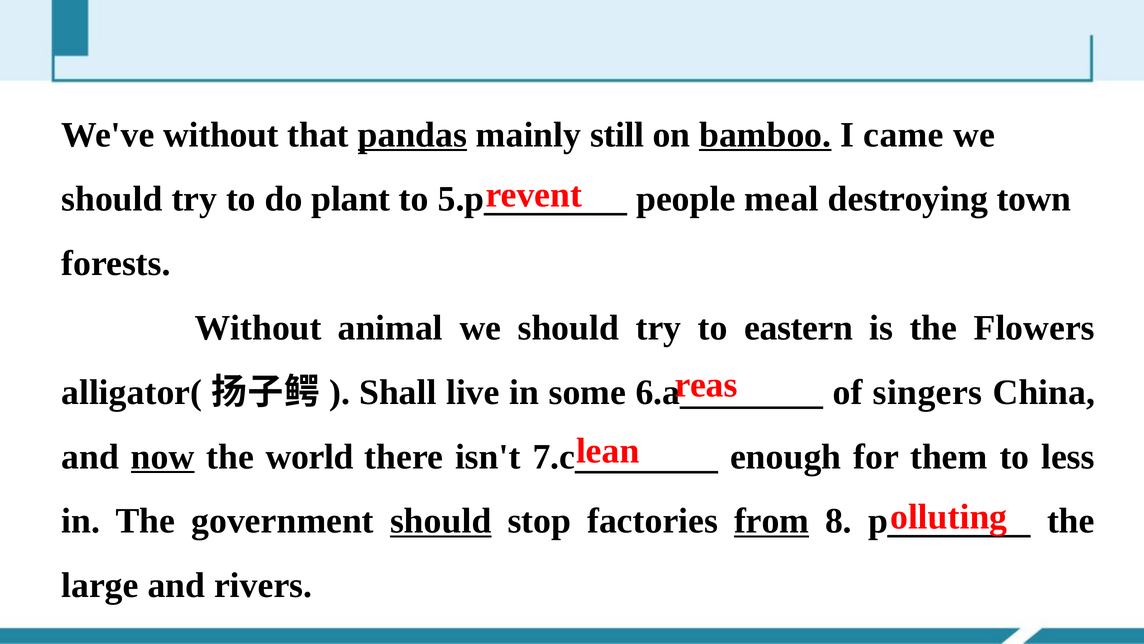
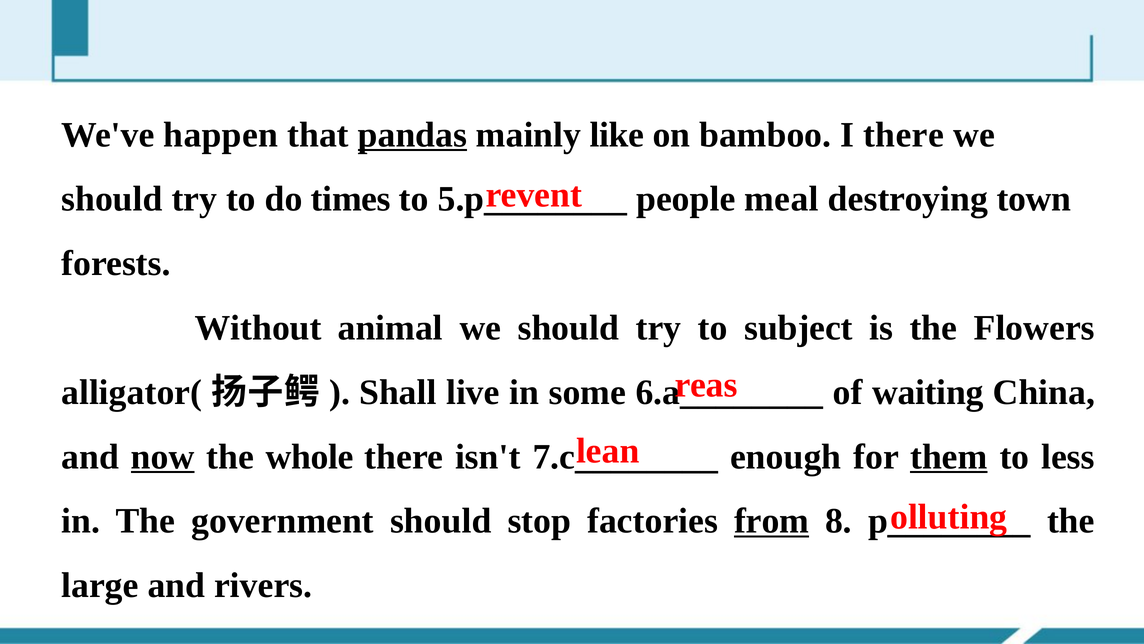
We've without: without -> happen
still: still -> like
bamboo underline: present -> none
I came: came -> there
plant: plant -> times
eastern: eastern -> subject
singers: singers -> waiting
world: world -> whole
them underline: none -> present
should at (441, 521) underline: present -> none
